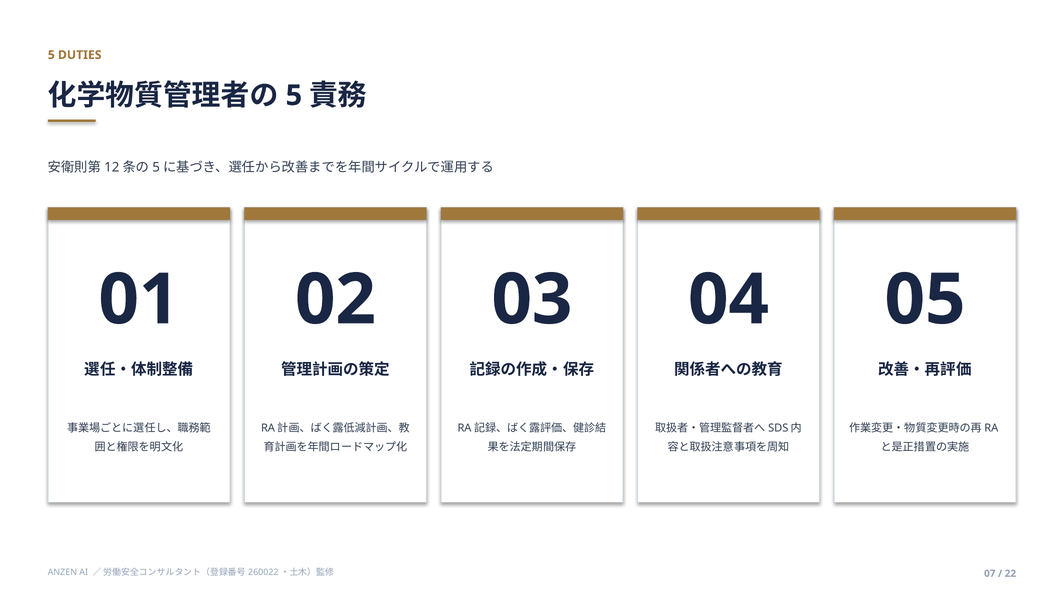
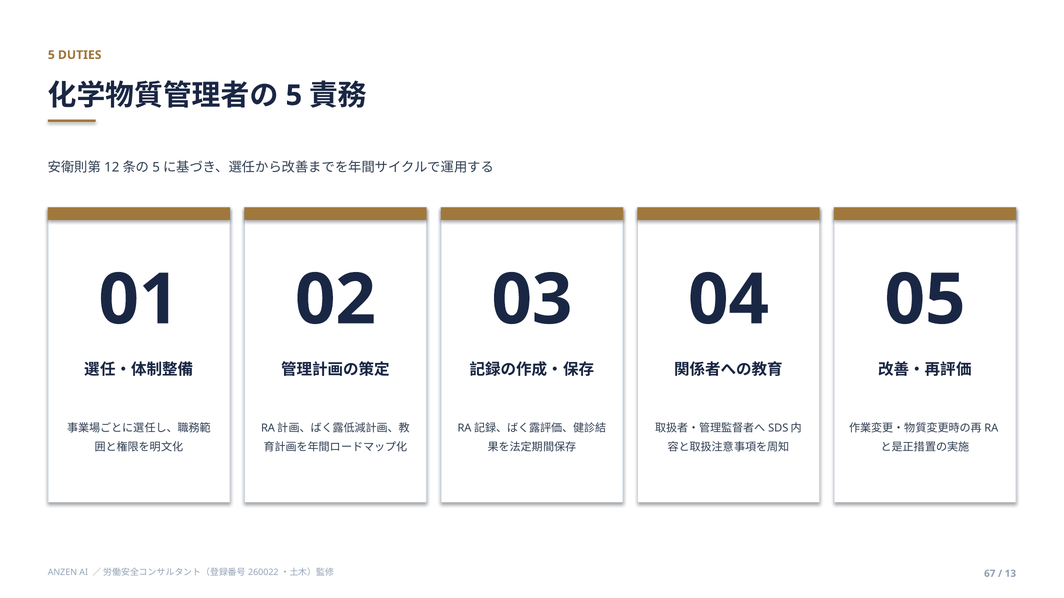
07: 07 -> 67
22: 22 -> 13
